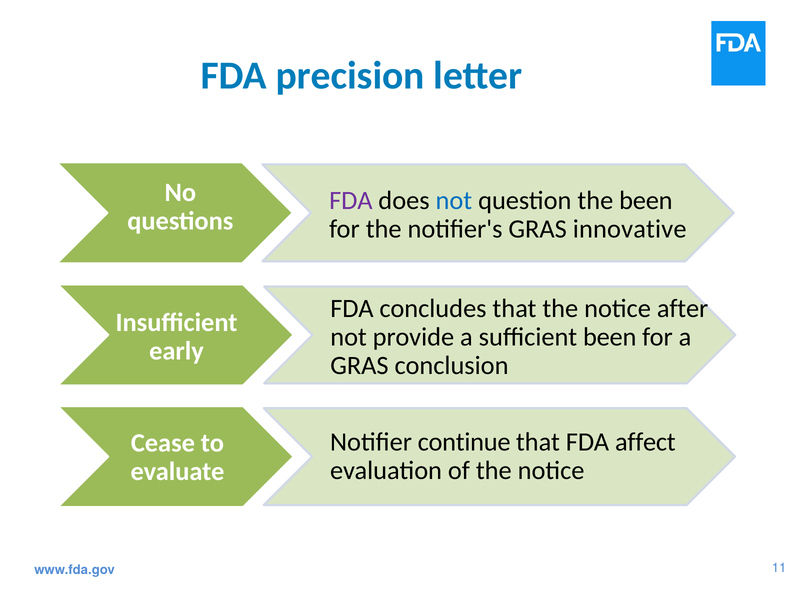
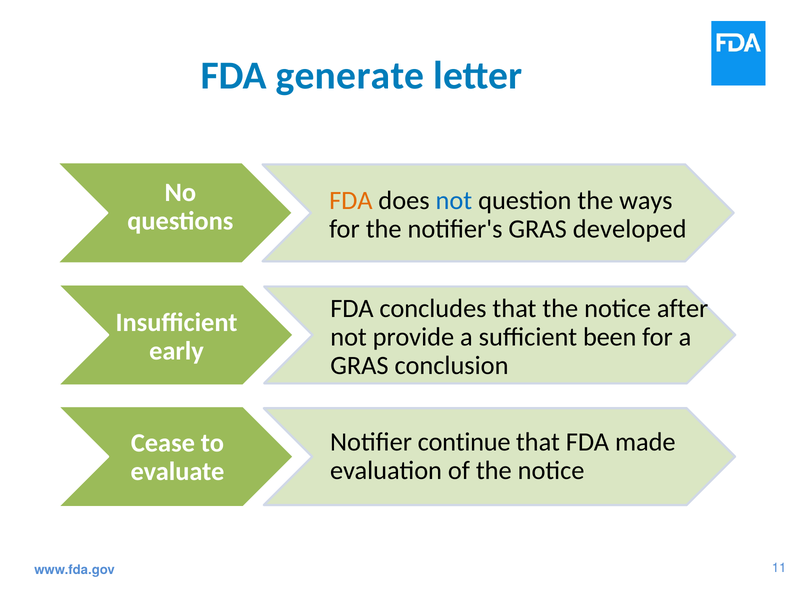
precision: precision -> generate
FDA at (351, 201) colour: purple -> orange
the been: been -> ways
innovative: innovative -> developed
affect: affect -> made
